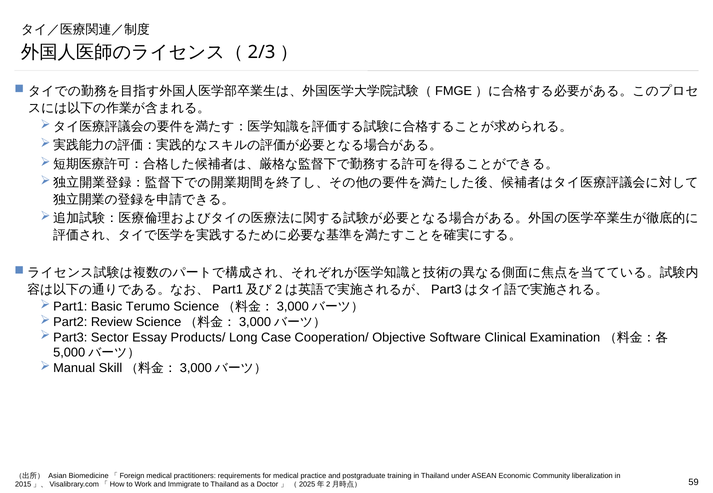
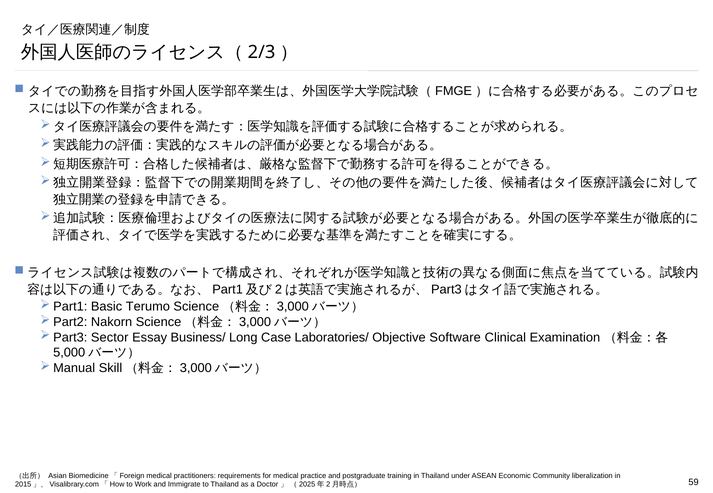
Review: Review -> Nakorn
Products/: Products/ -> Business/
Cooperation/: Cooperation/ -> Laboratories/
